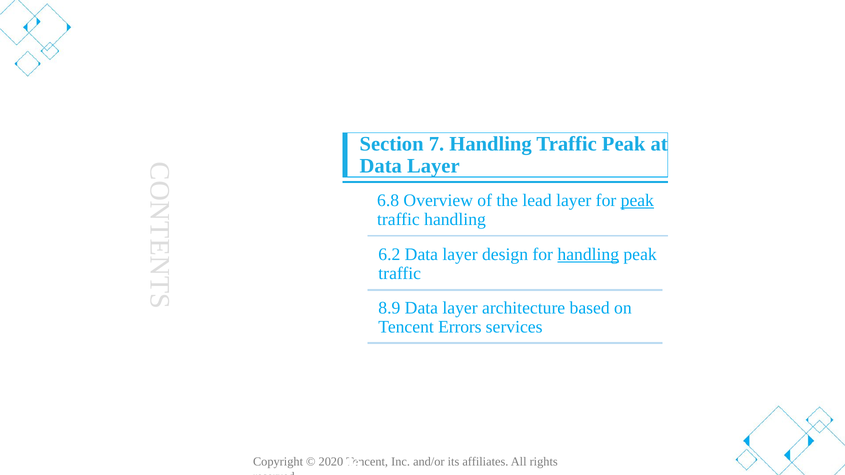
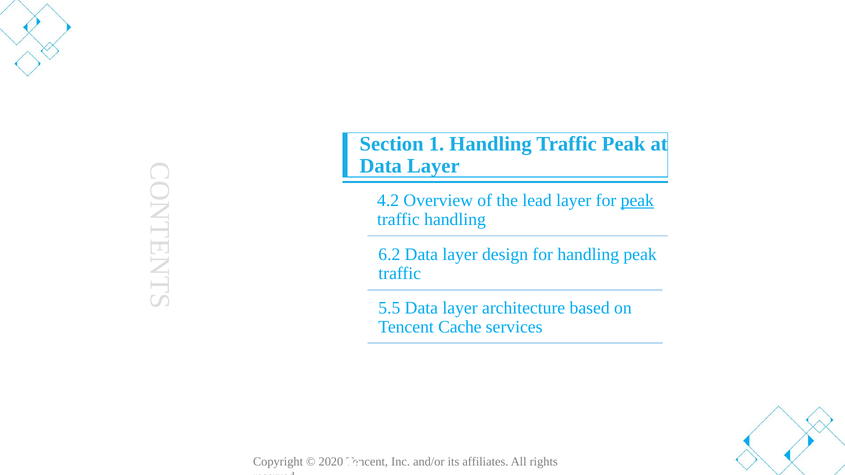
Section 7: 7 -> 1
6.8: 6.8 -> 4.2
handling at (588, 255) underline: present -> none
8.9: 8.9 -> 5.5
Errors: Errors -> Cache
